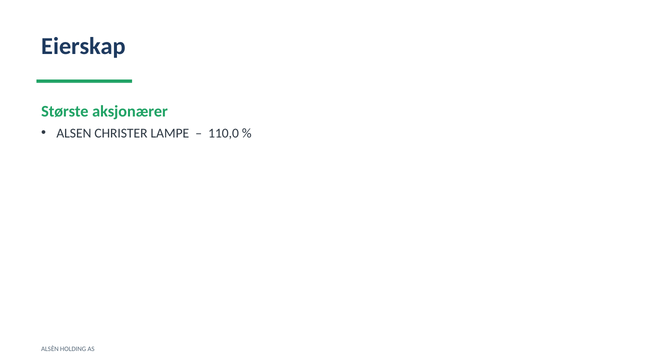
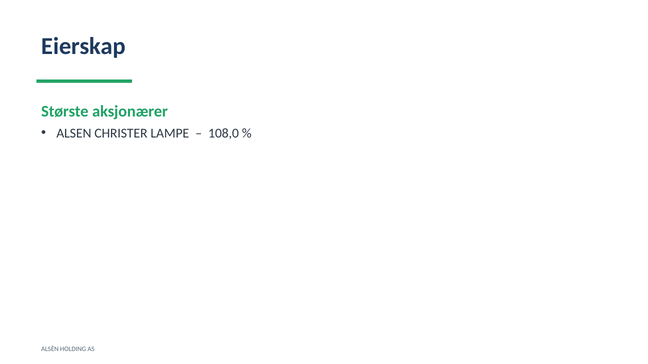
110,0: 110,0 -> 108,0
